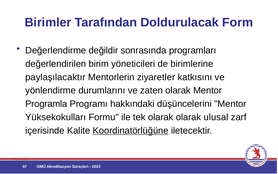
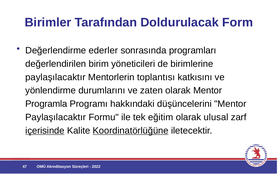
değildir: değildir -> ederler
ziyaretler: ziyaretler -> toplantısı
Yüksekokulları at (56, 117): Yüksekokulları -> Paylaşılacaktır
tek olarak: olarak -> eğitim
içerisinde underline: none -> present
